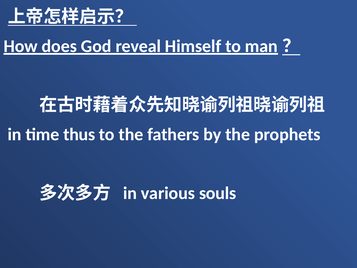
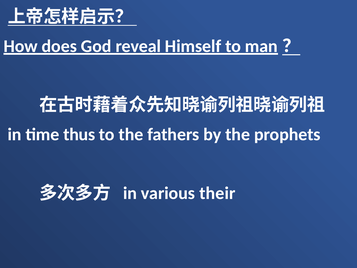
souls: souls -> their
